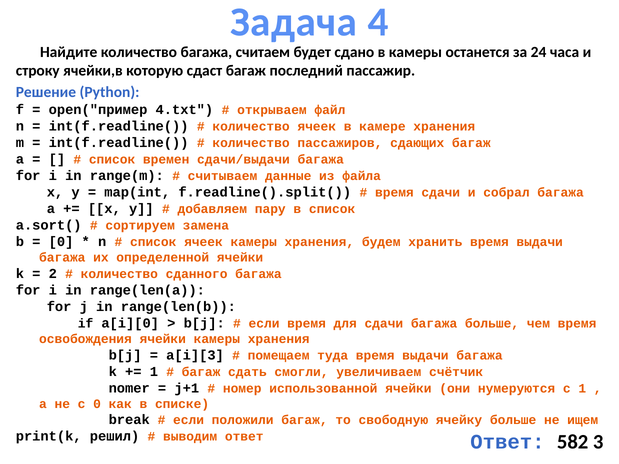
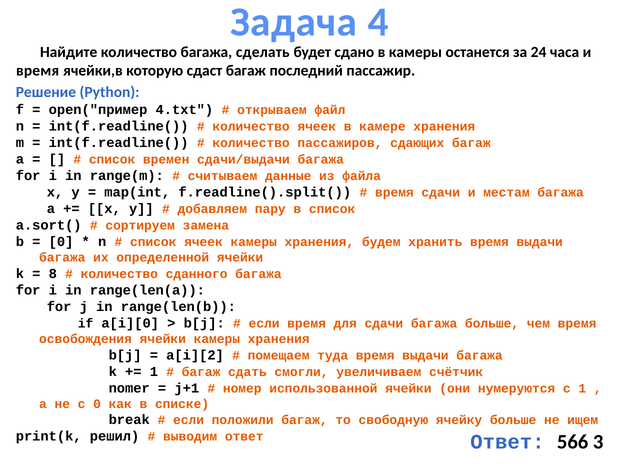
считаем: считаем -> сделать
строку at (38, 71): строку -> время
собрал: собрал -> местам
2: 2 -> 8
a[i][3: a[i][3 -> a[i][2
582: 582 -> 566
